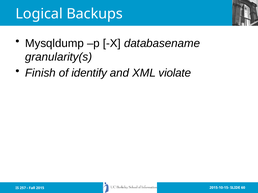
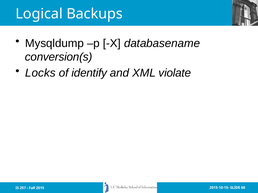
granularity(s: granularity(s -> conversion(s
Finish: Finish -> Locks
